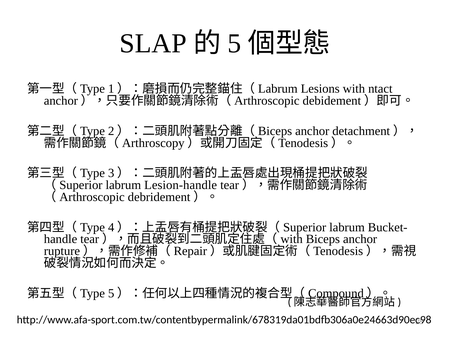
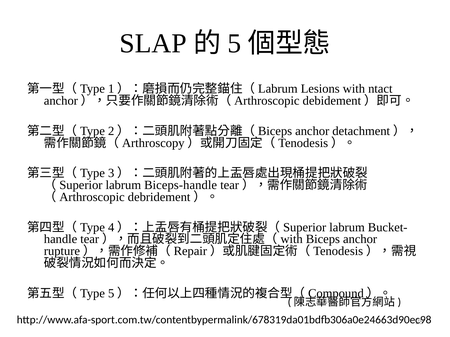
Lesion-handle: Lesion-handle -> Biceps-handle
